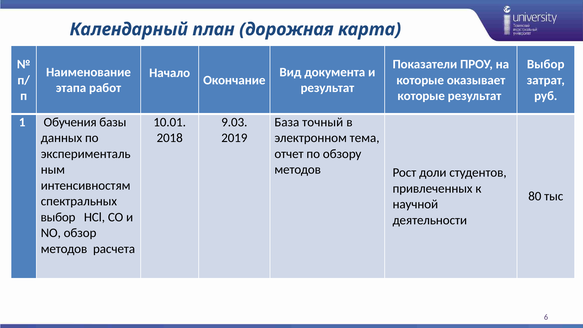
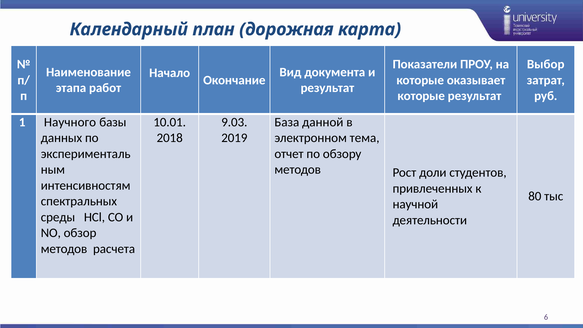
Обучения: Обучения -> Научного
точный: точный -> данной
выбор at (58, 217): выбор -> среды
